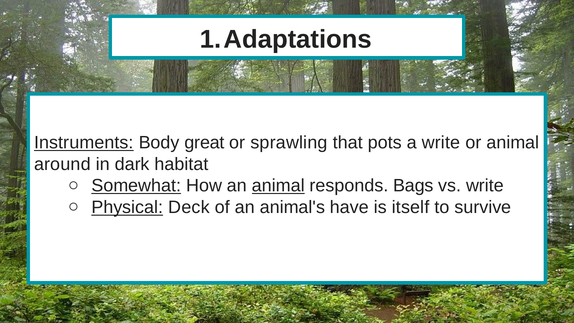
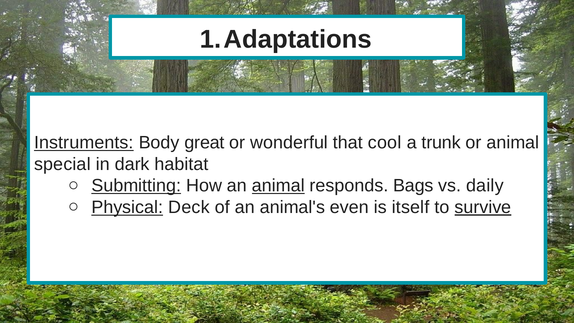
sprawling: sprawling -> wonderful
pots: pots -> cool
a write: write -> trunk
around: around -> special
Somewhat: Somewhat -> Submitting
vs write: write -> daily
have: have -> even
survive underline: none -> present
